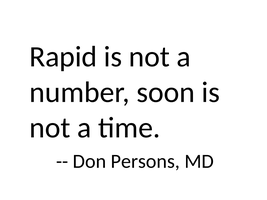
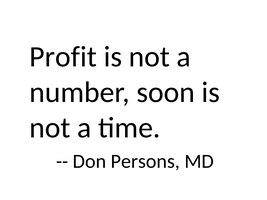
Rapid: Rapid -> Profit
